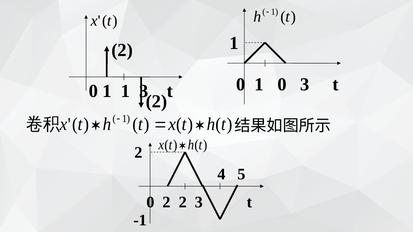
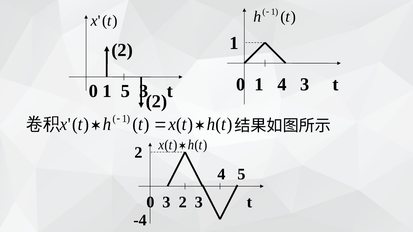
1 0: 0 -> 4
1 1: 1 -> 5
0 2: 2 -> 3
-1: -1 -> -4
